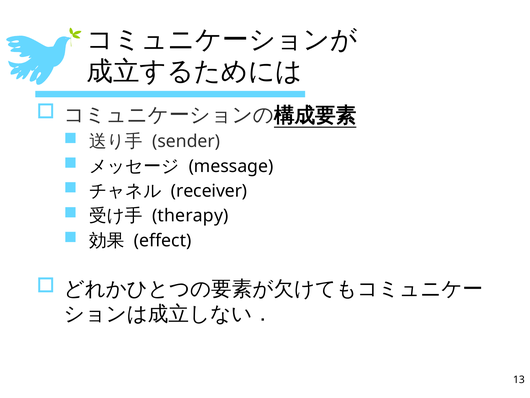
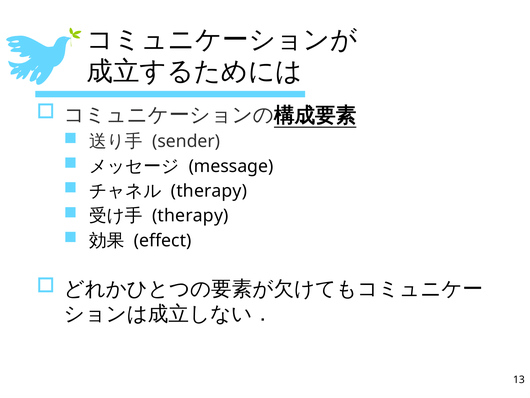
receiver at (209, 191): receiver -> therapy
